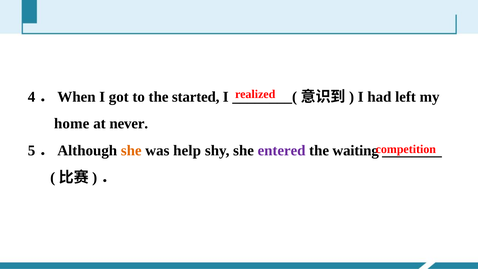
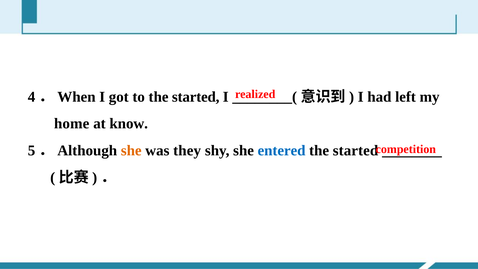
never: never -> know
help: help -> they
entered colour: purple -> blue
waiting at (356, 150): waiting -> started
